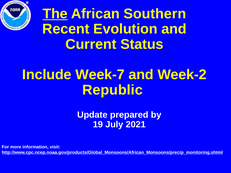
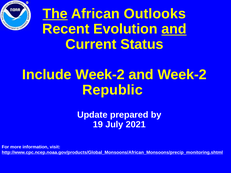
Southern: Southern -> Outlooks
and at (174, 29) underline: none -> present
Include Week-7: Week-7 -> Week-2
